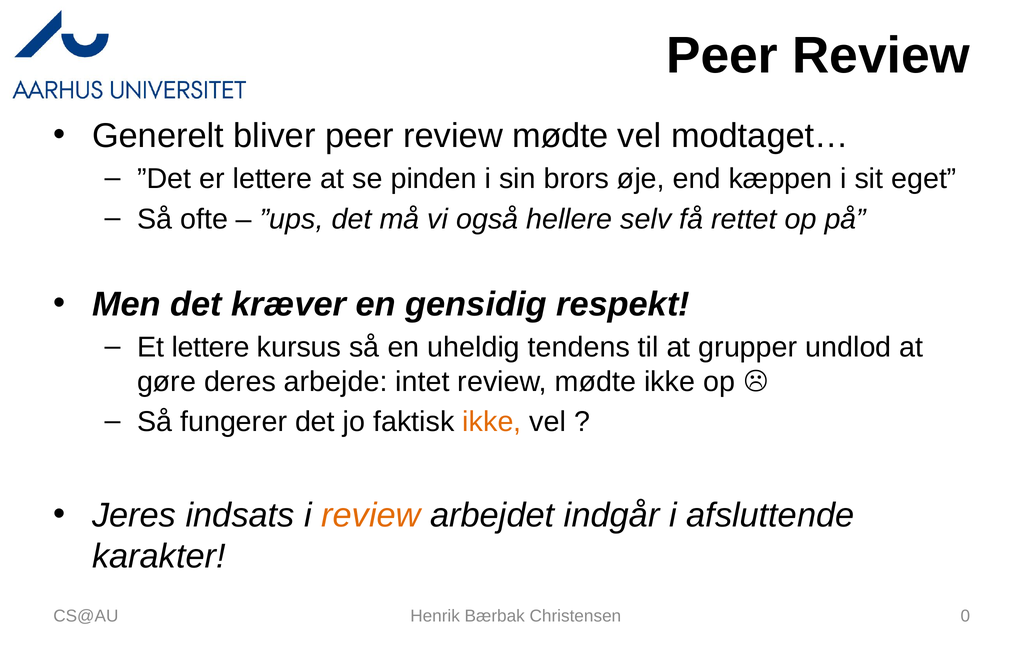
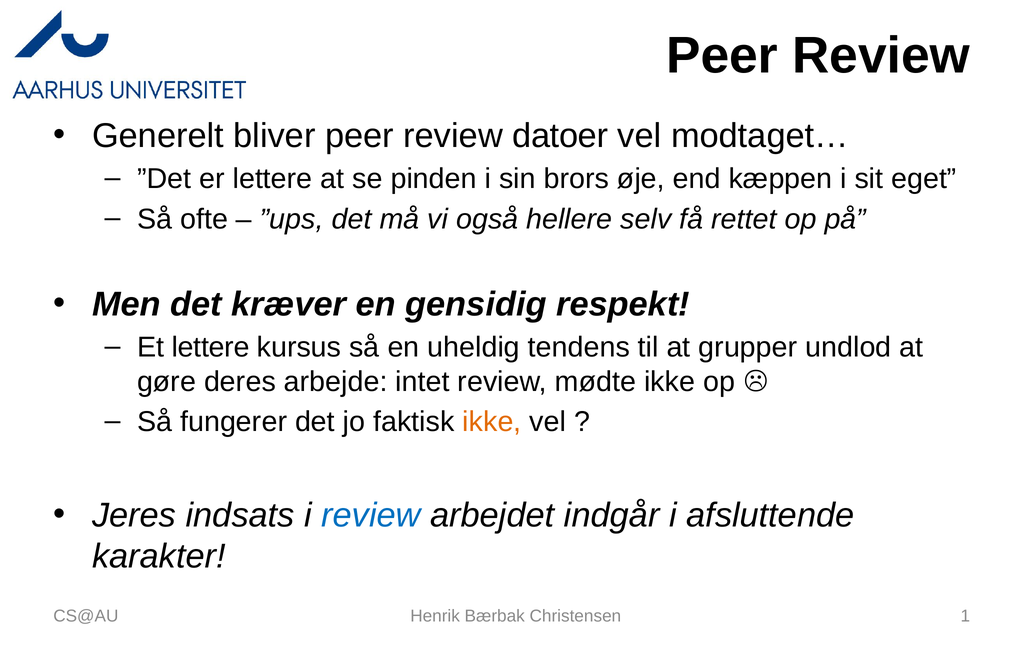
peer review mødte: mødte -> datoer
review at (371, 515) colour: orange -> blue
0: 0 -> 1
